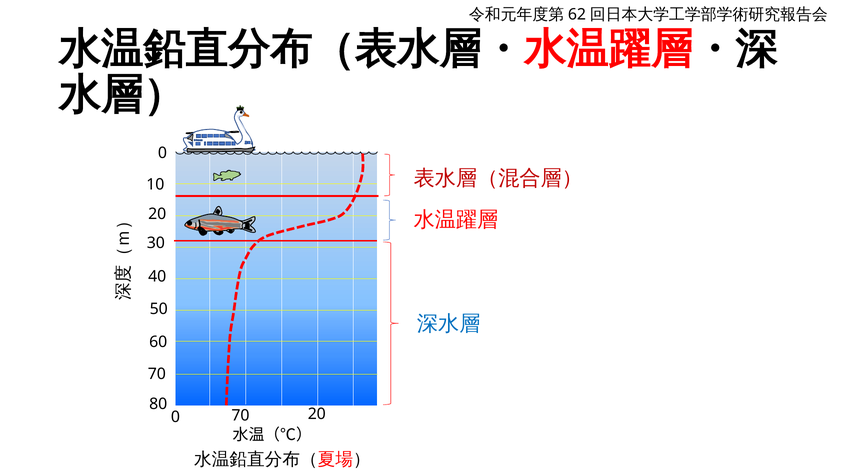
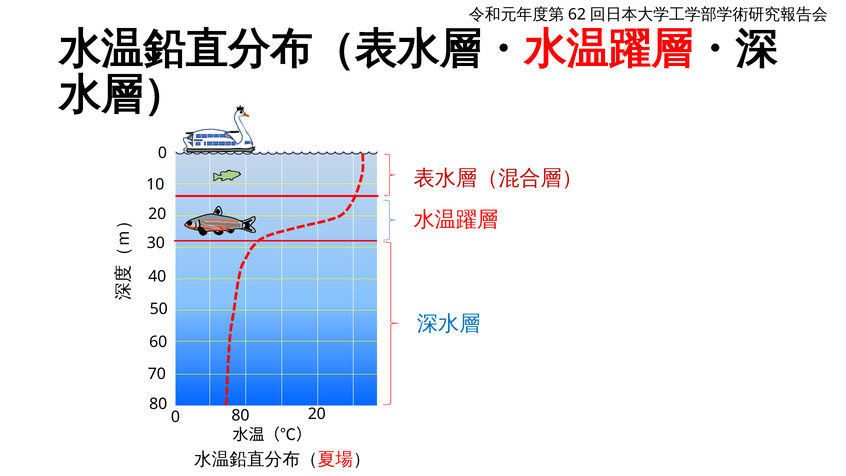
0 70: 70 -> 80
